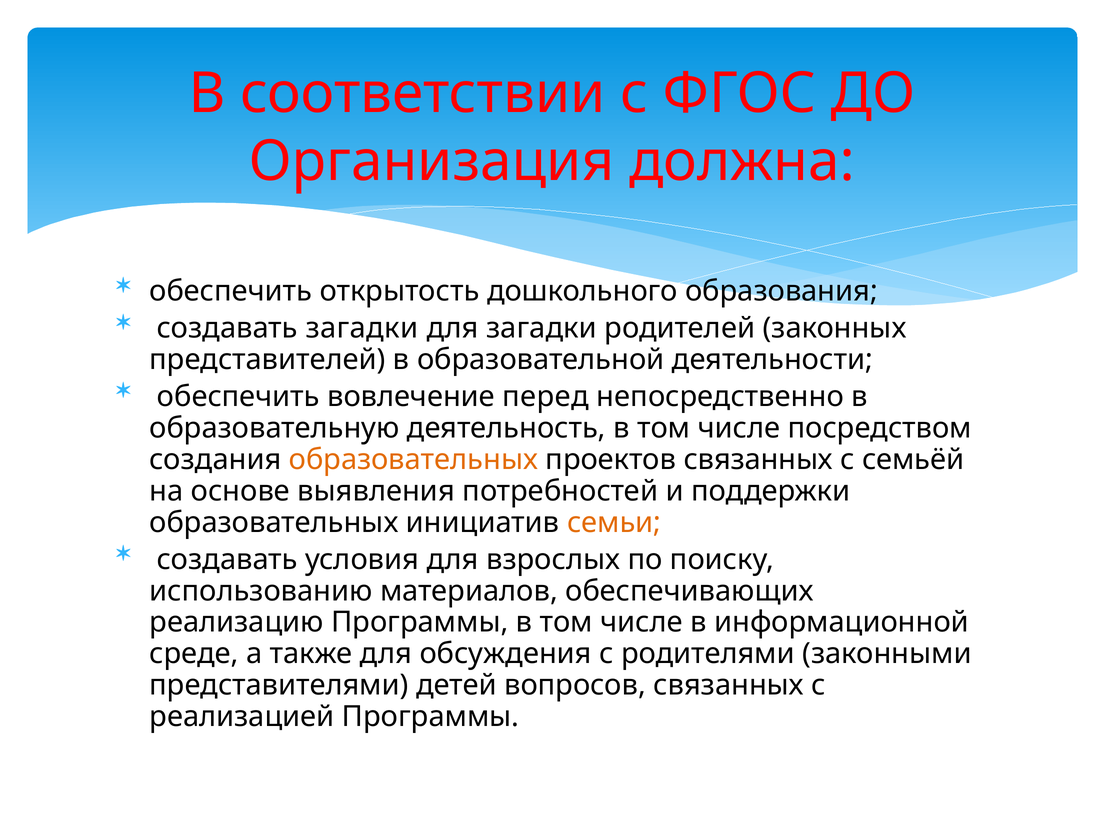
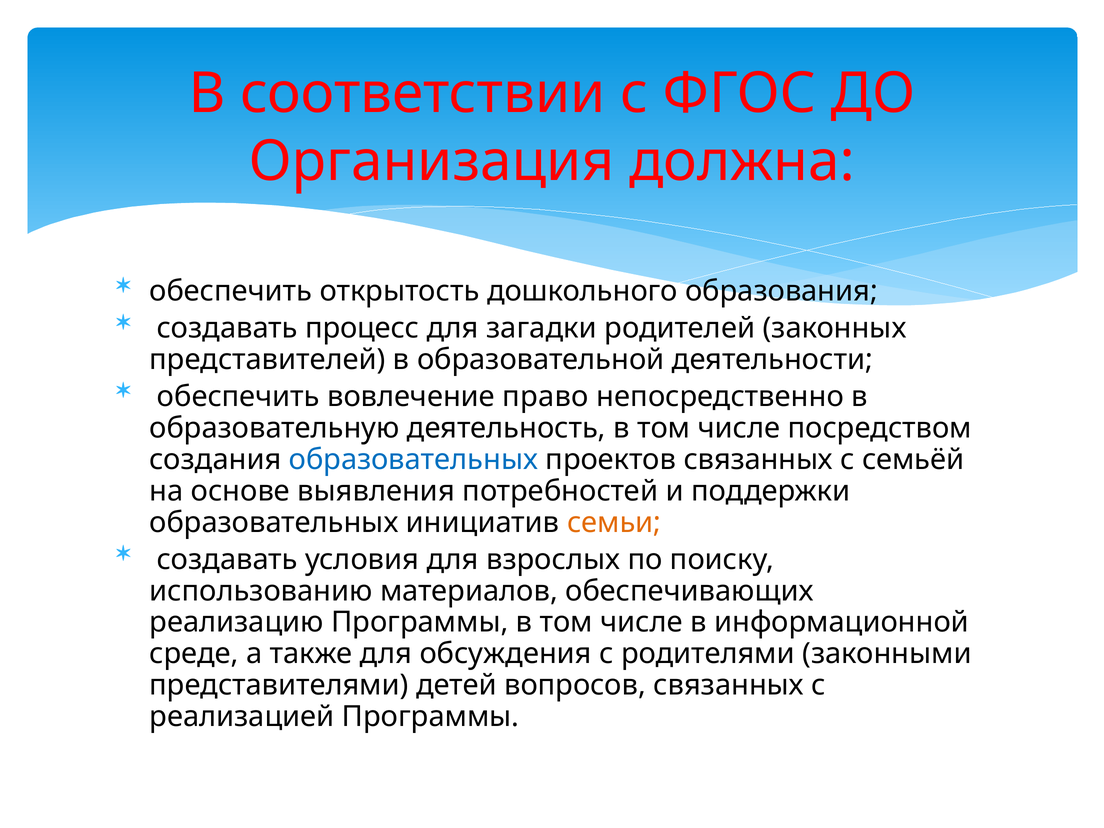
создавать загадки: загадки -> процесс
перед: перед -> право
образовательных at (413, 460) colour: orange -> blue
